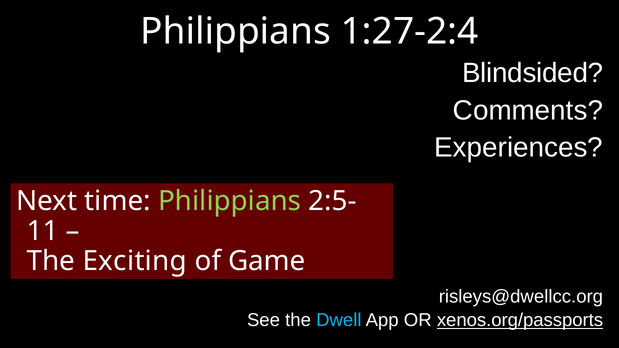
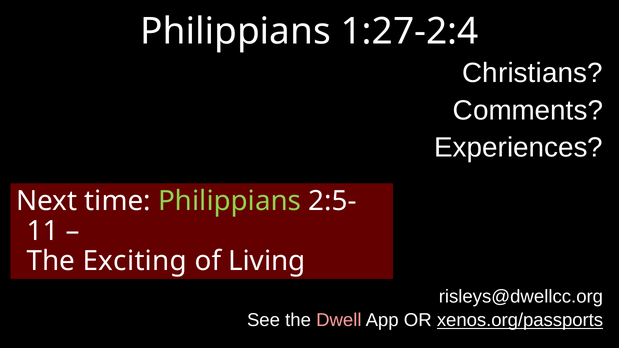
Blindsided: Blindsided -> Christians
Game: Game -> Living
Dwell colour: light blue -> pink
